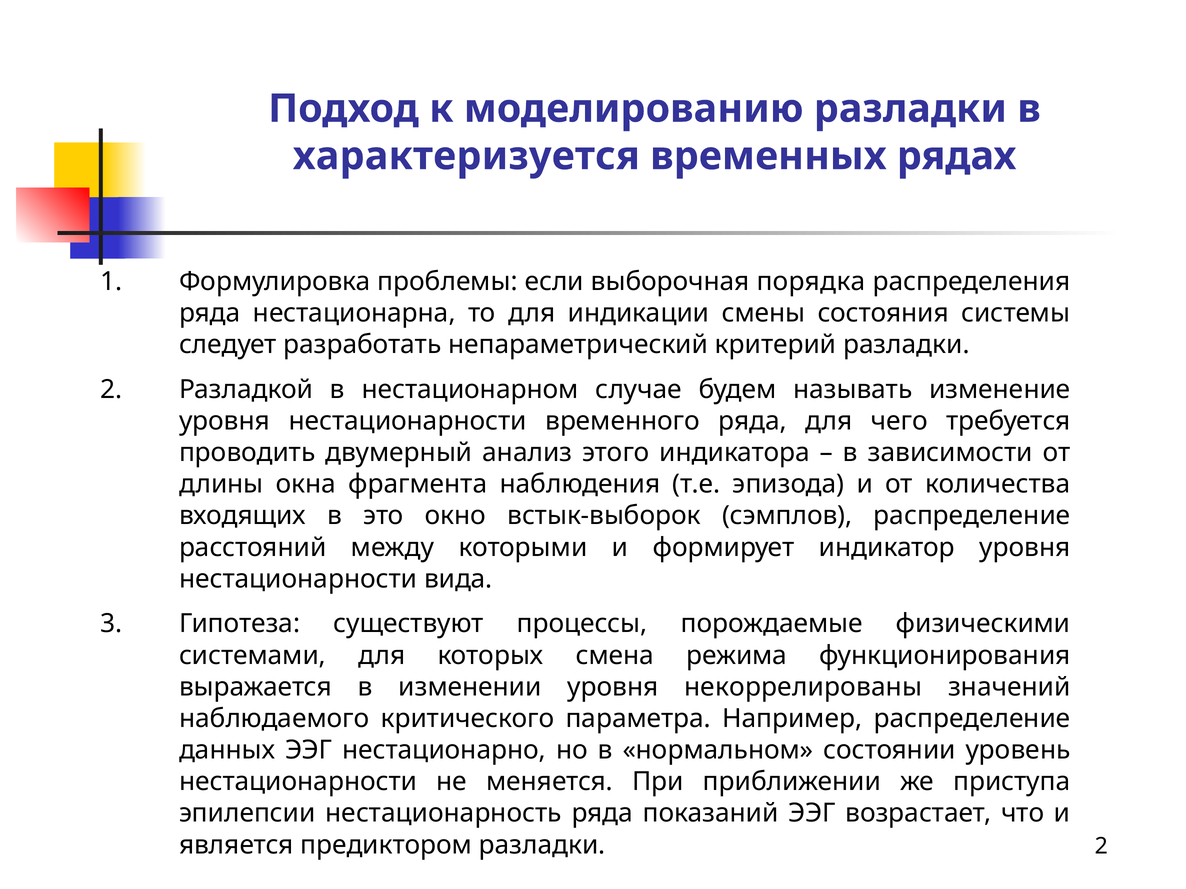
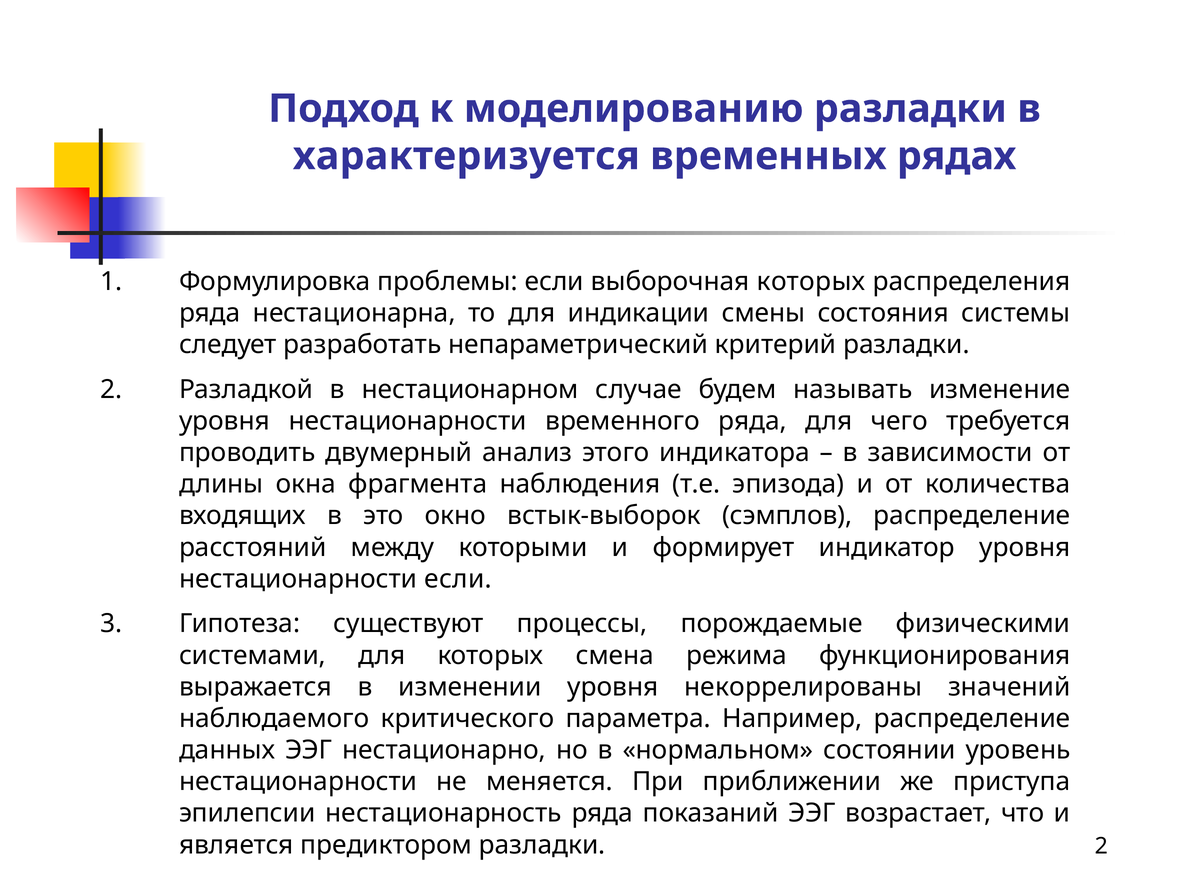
выборочная порядка: порядка -> которых
нестационарности вида: вида -> если
